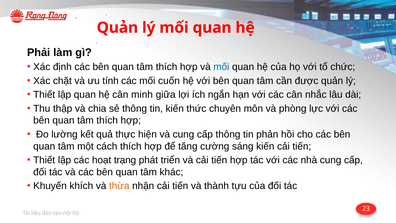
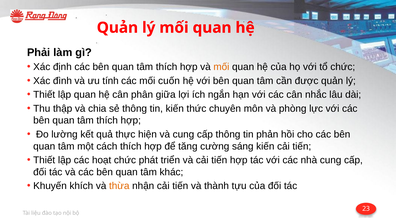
mối at (221, 67) colour: blue -> orange
chặt: chặt -> đình
minh: minh -> phân
hoạt trạng: trạng -> chức
